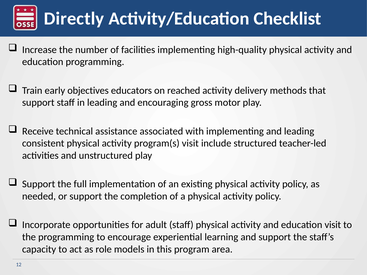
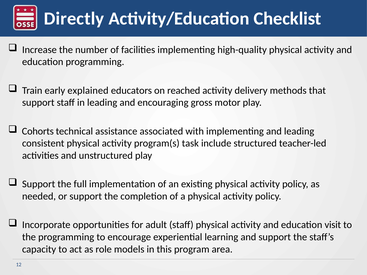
objectives: objectives -> explained
Receive: Receive -> Cohorts
program(s visit: visit -> task
